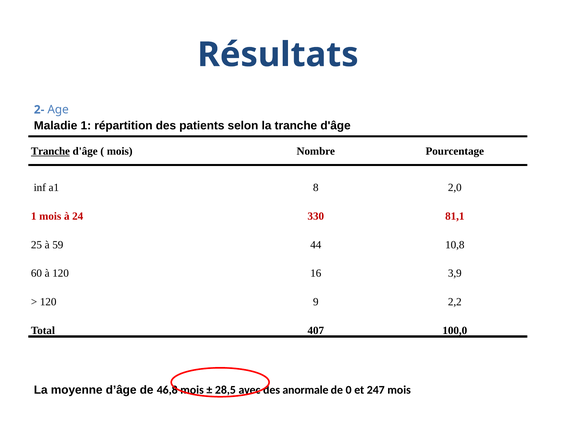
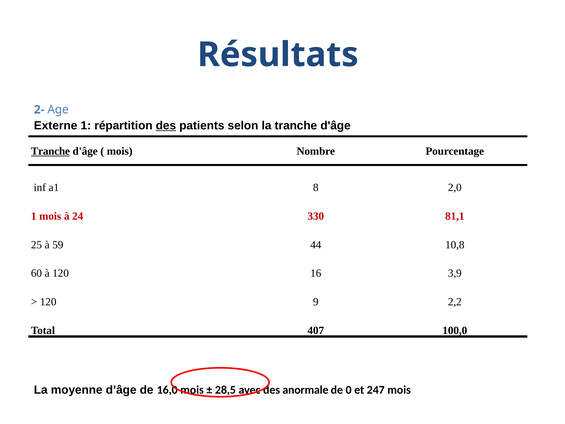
Maladie: Maladie -> Externe
des at (166, 126) underline: none -> present
46,8: 46,8 -> 16,0
